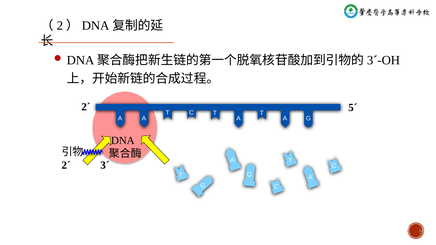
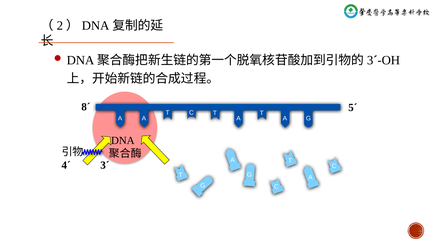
2´ at (86, 107): 2´ -> 8´
2´ at (66, 165): 2´ -> 4´
